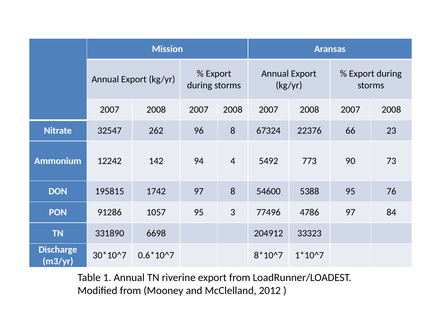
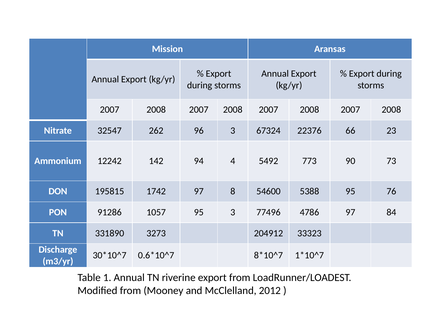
96 8: 8 -> 3
6698: 6698 -> 3273
